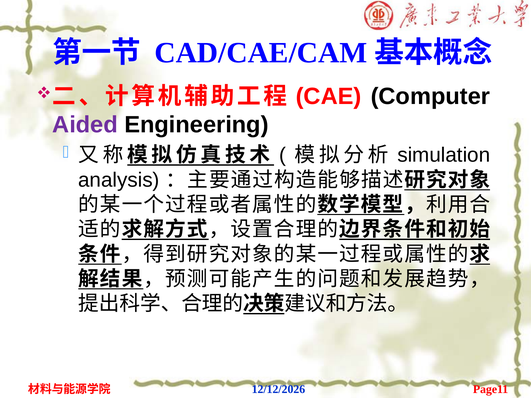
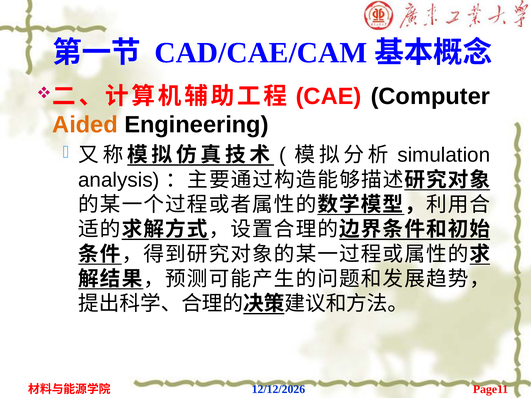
Aided colour: purple -> orange
